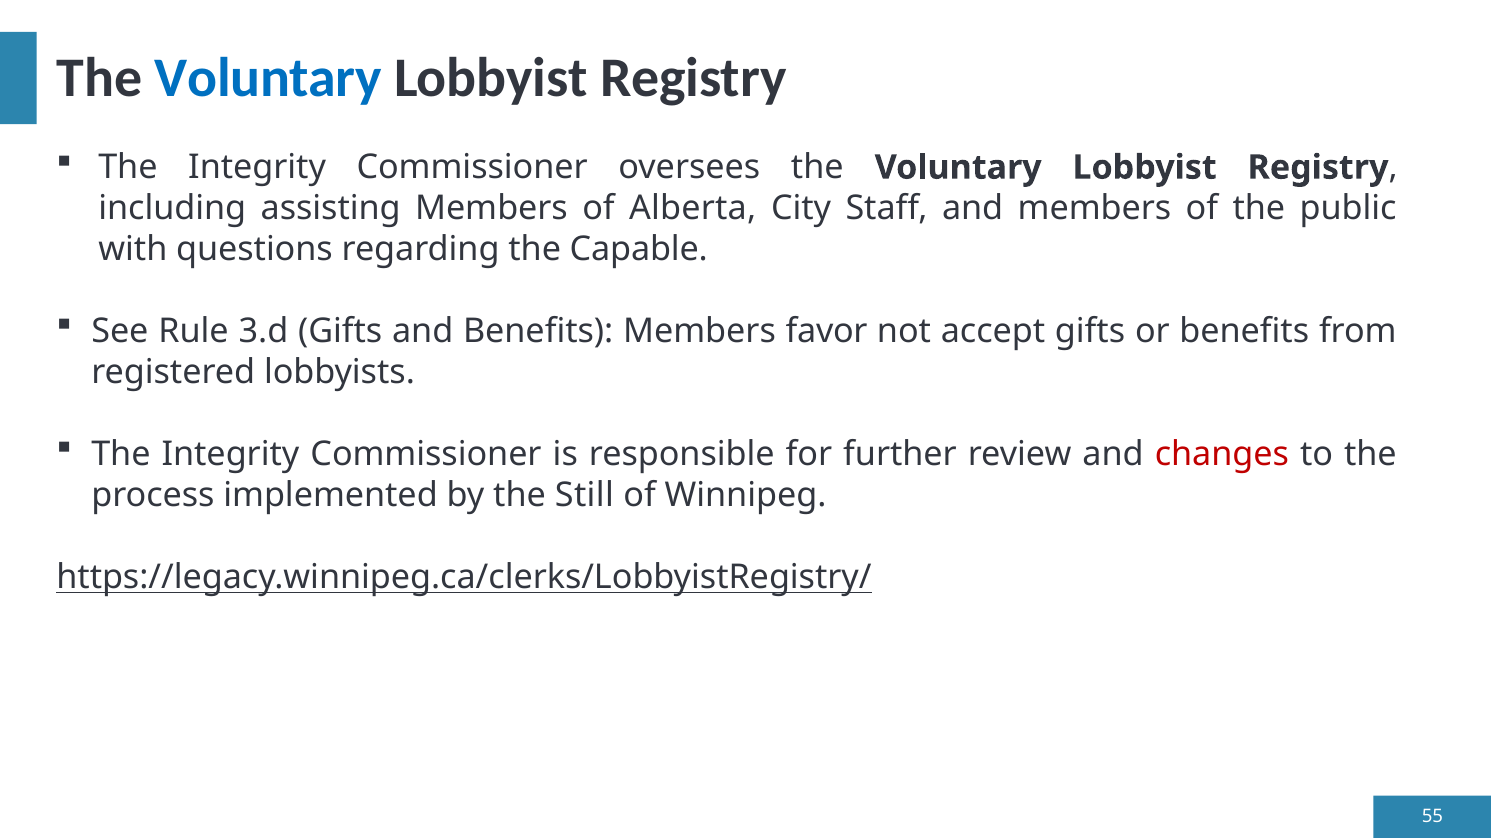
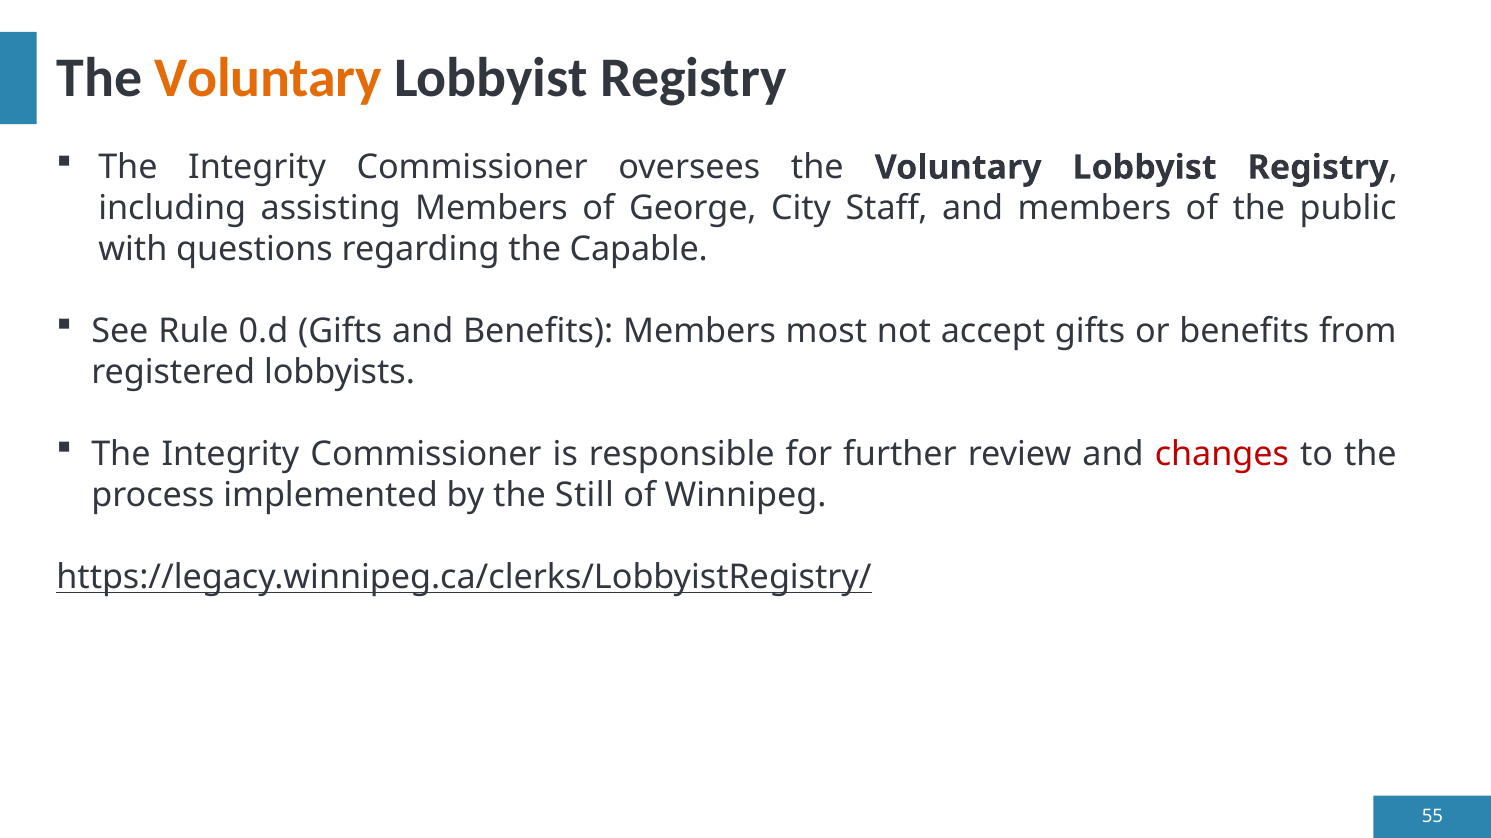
Voluntary at (268, 78) colour: blue -> orange
Alberta: Alberta -> George
3.d: 3.d -> 0.d
favor: favor -> most
